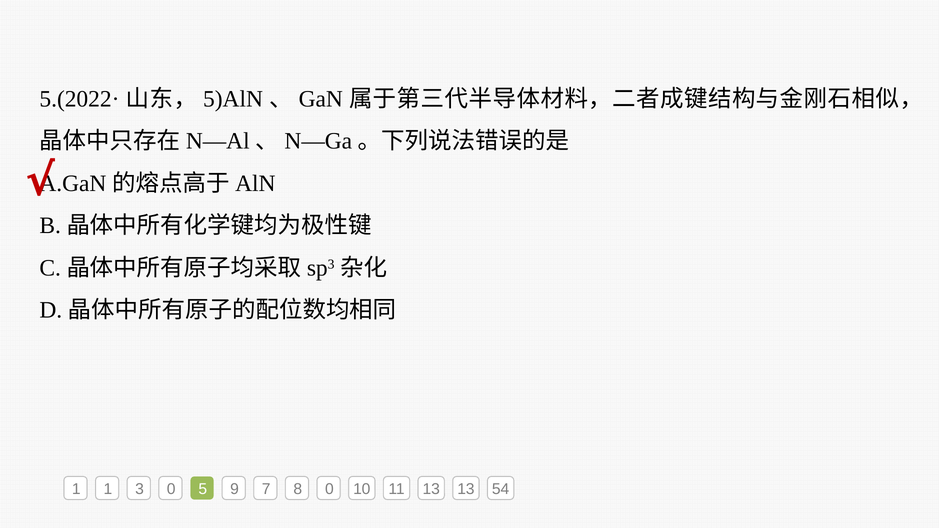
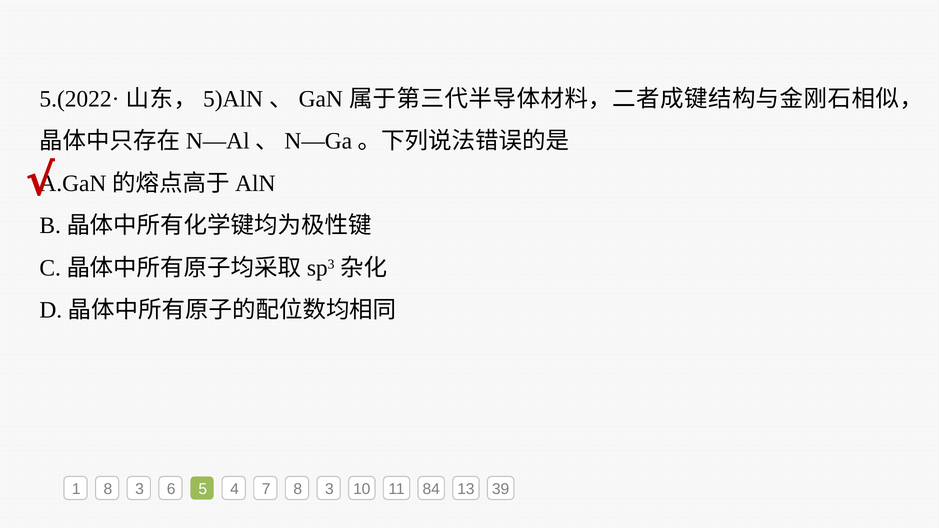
1 1: 1 -> 8
3 0: 0 -> 6
9: 9 -> 4
7 8 0: 0 -> 3
11 13: 13 -> 84
54: 54 -> 39
